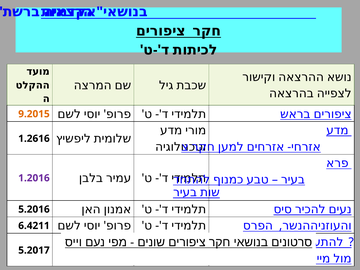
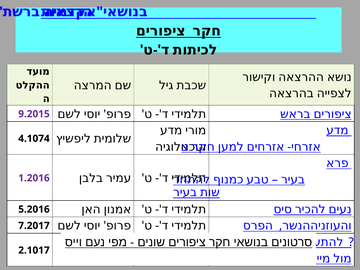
9.2015 colour: orange -> purple
1.2616: 1.2616 -> 4.1074
6.4211: 6.4211 -> 7.2017
5.2017: 5.2017 -> 2.1017
